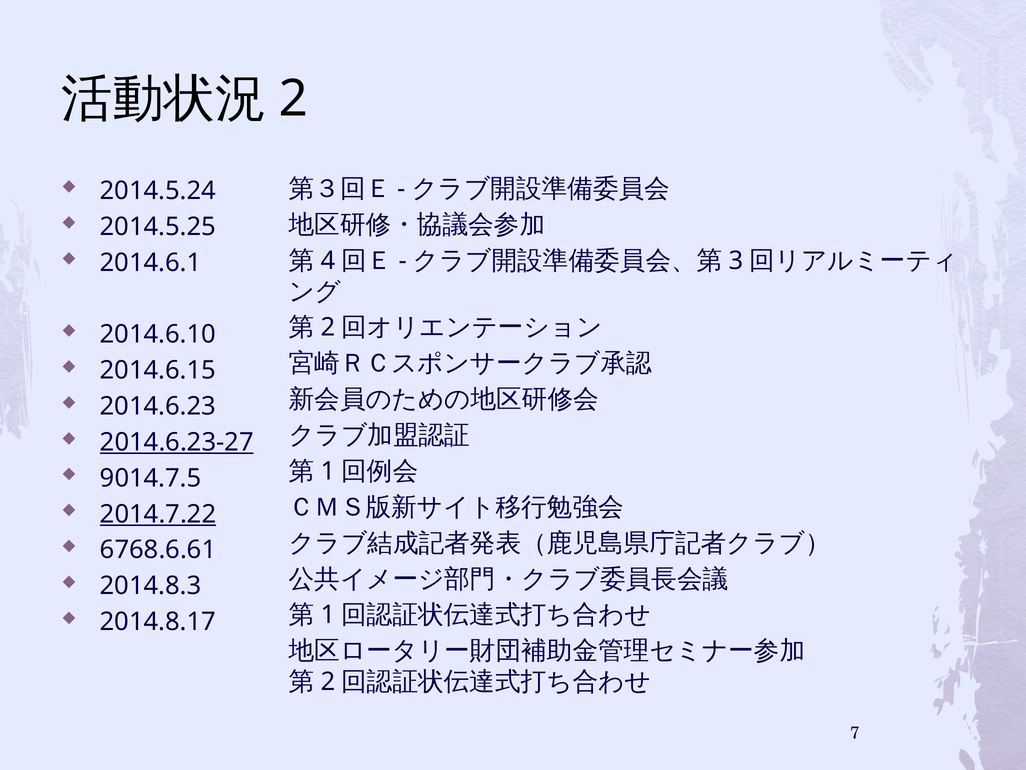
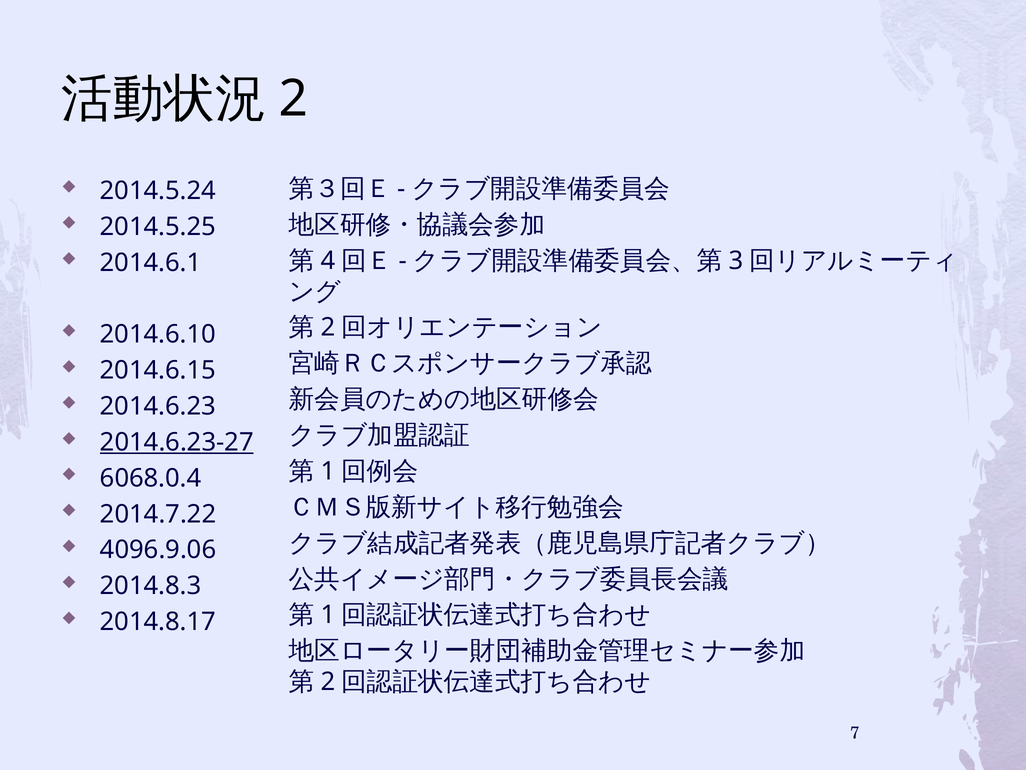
9014.7.5: 9014.7.5 -> 6068.0.4
2014.7.22 underline: present -> none
6768.6.61: 6768.6.61 -> 4096.9.06
